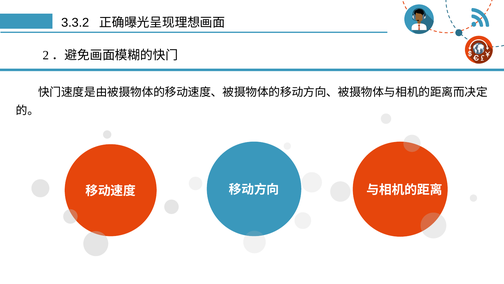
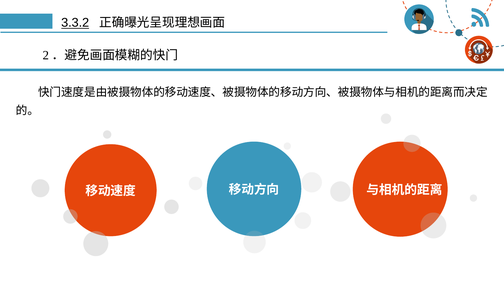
3.3.2 underline: none -> present
